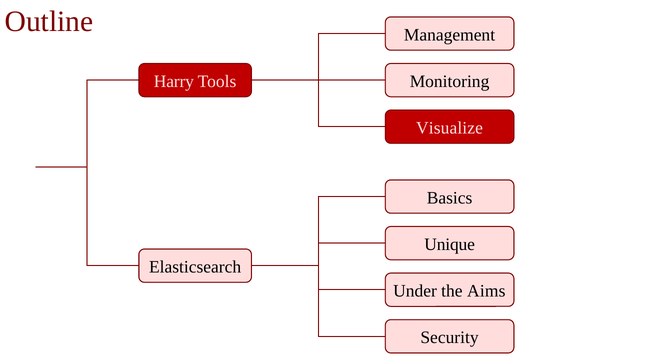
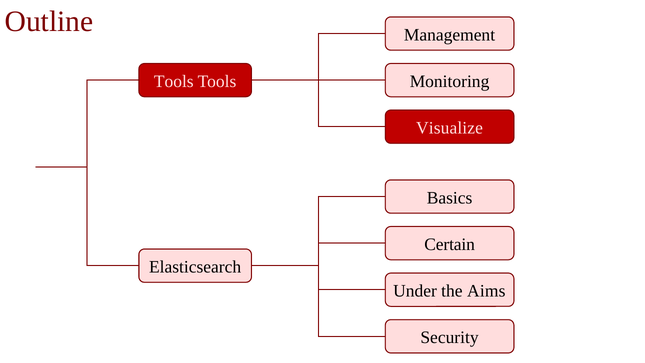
Harry at (174, 81): Harry -> Tools
Unique: Unique -> Certain
